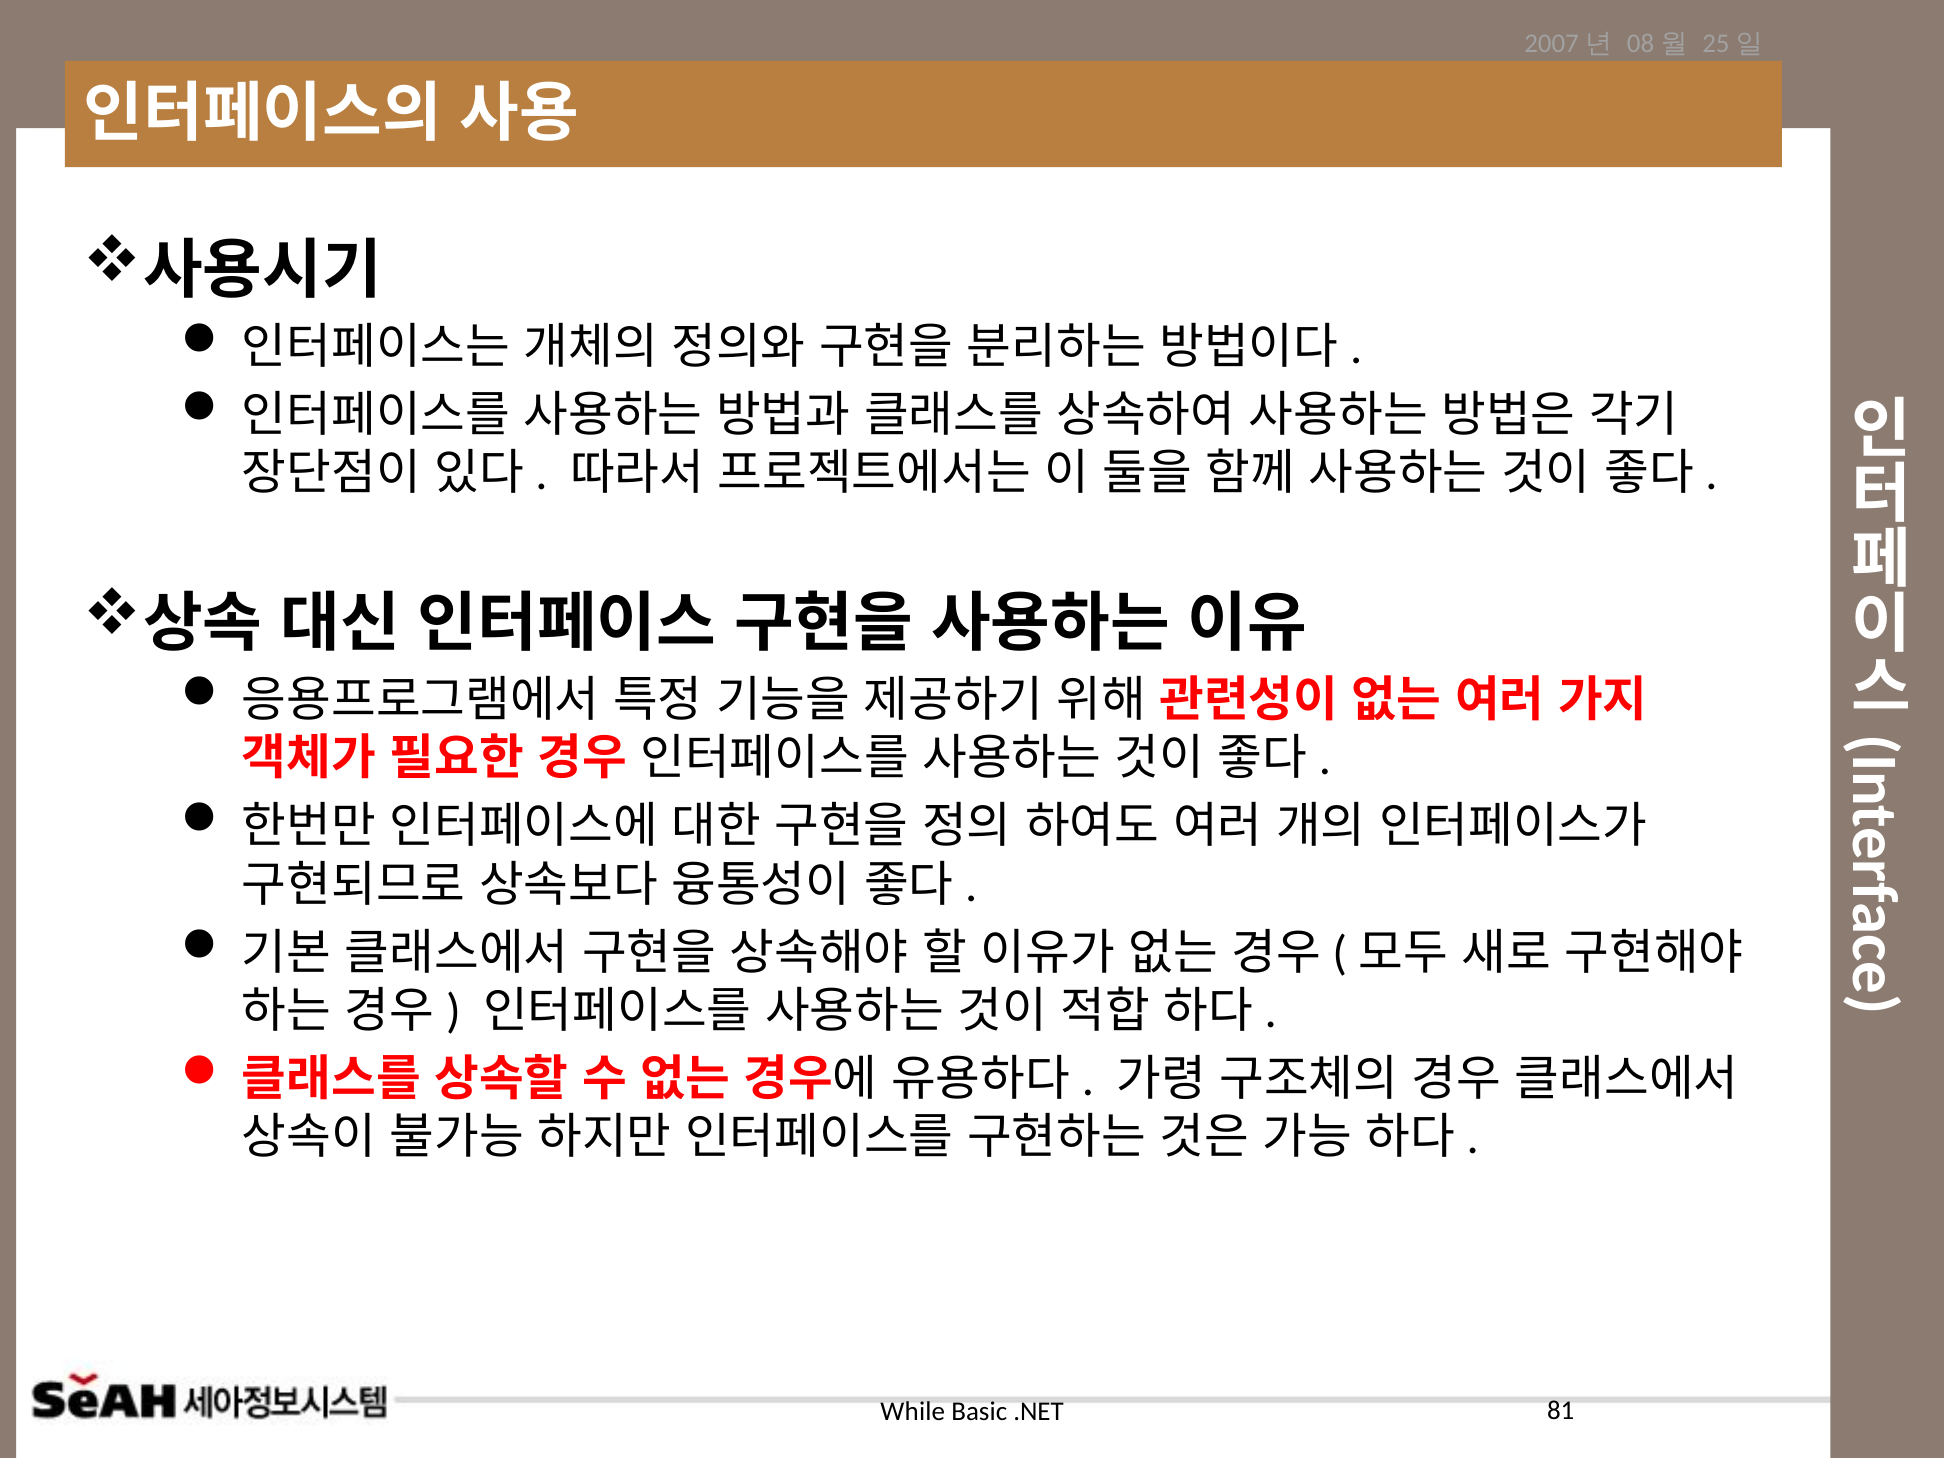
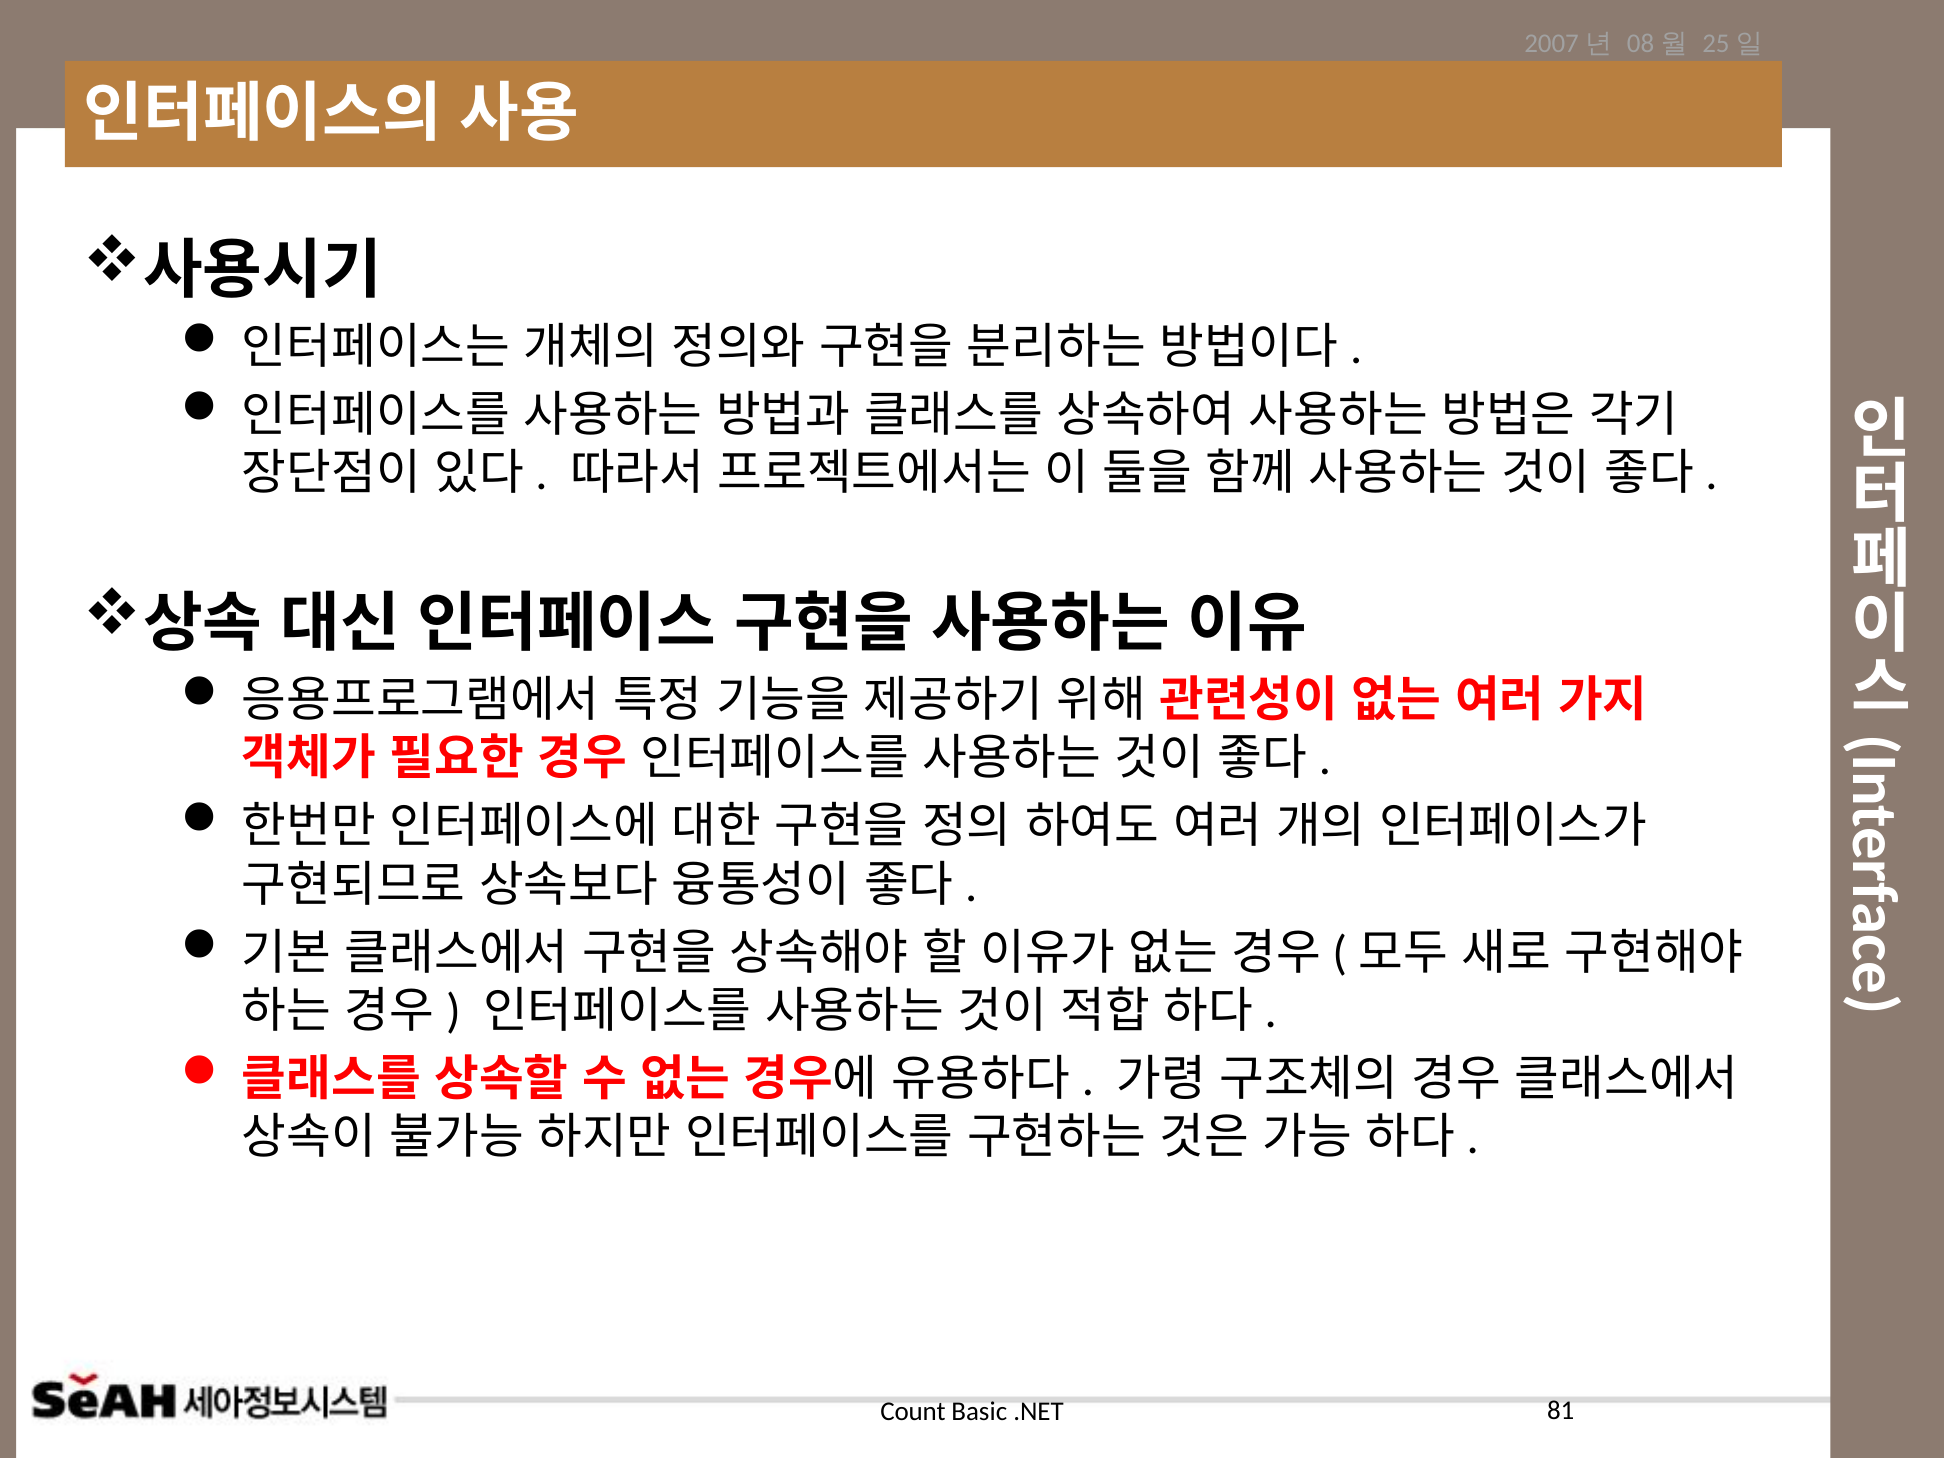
While: While -> Count
